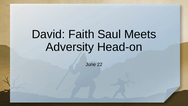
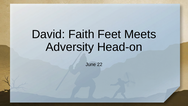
Saul: Saul -> Feet
